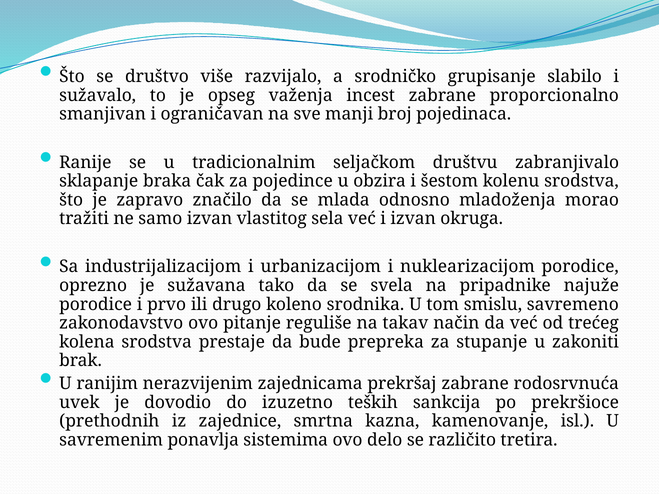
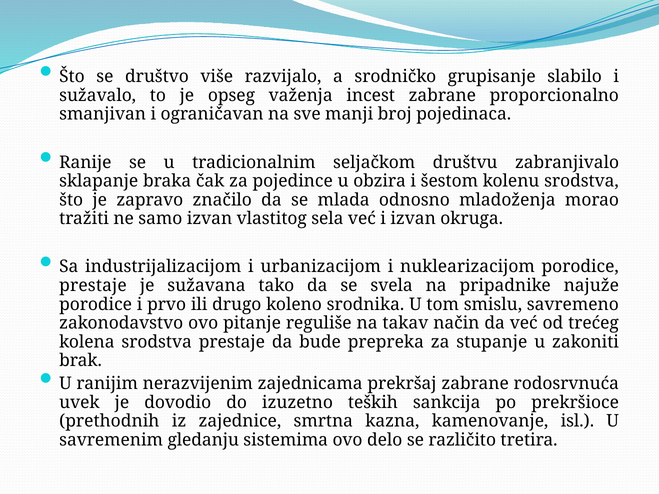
oprezno at (93, 286): oprezno -> prestaje
ponavlja: ponavlja -> gledanju
